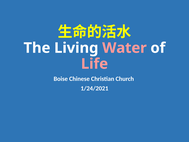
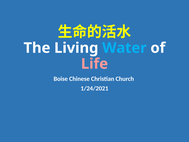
Water colour: pink -> light blue
